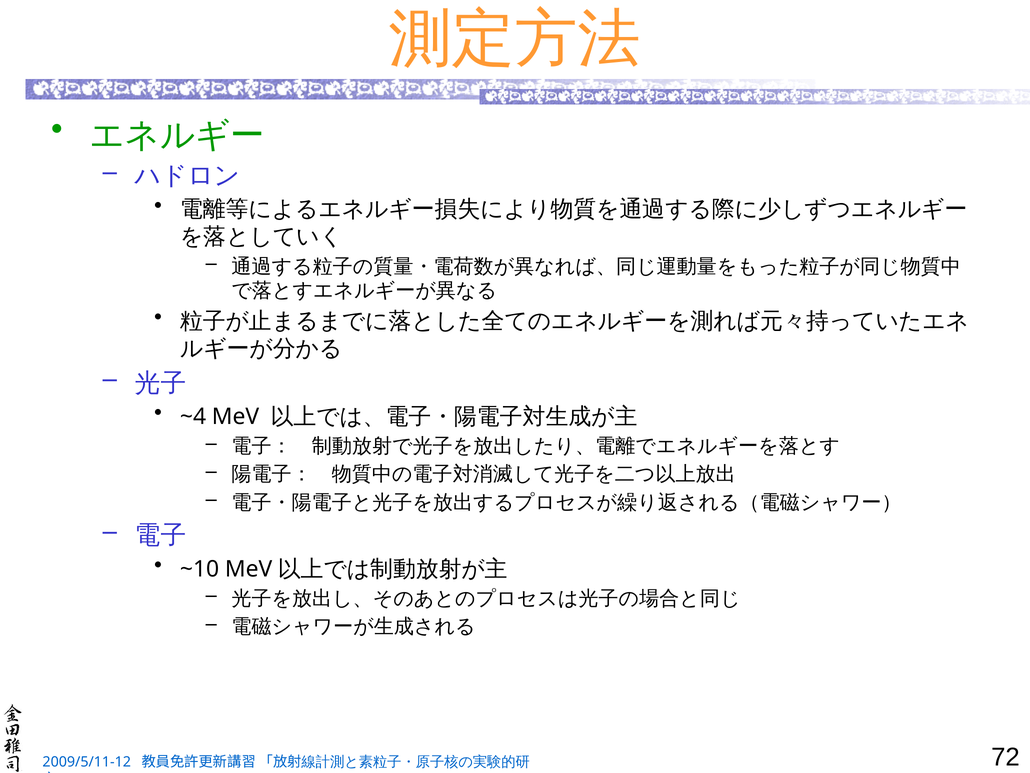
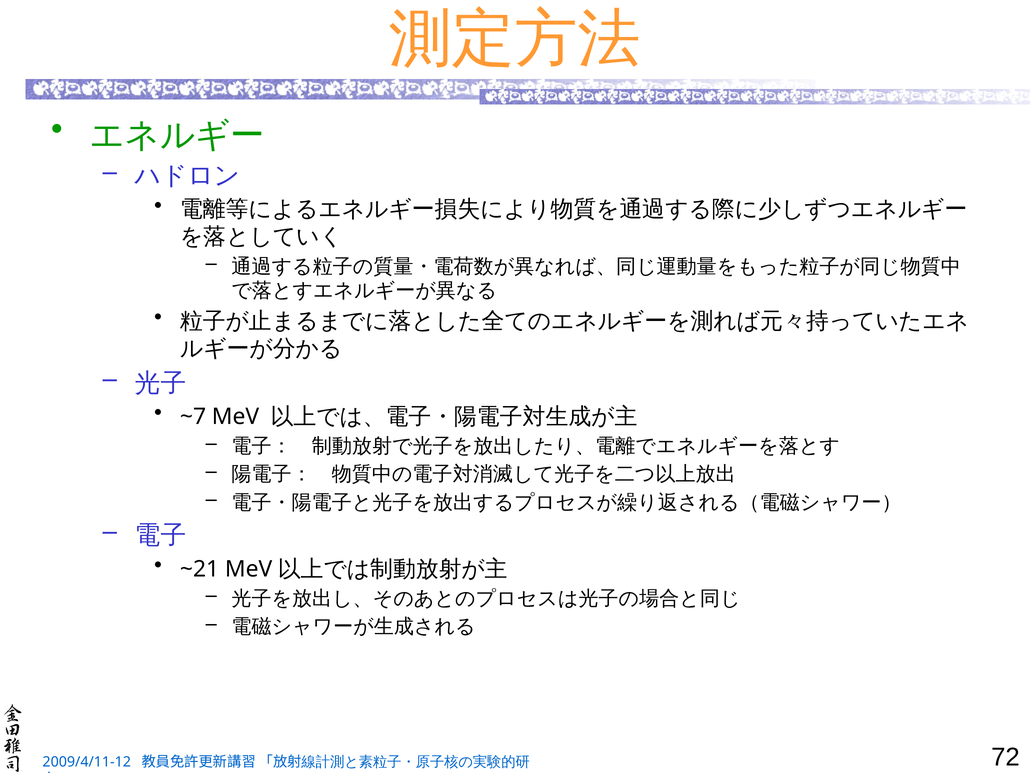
~4: ~4 -> ~7
~10: ~10 -> ~21
2009/5/11-12: 2009/5/11-12 -> 2009/4/11-12
